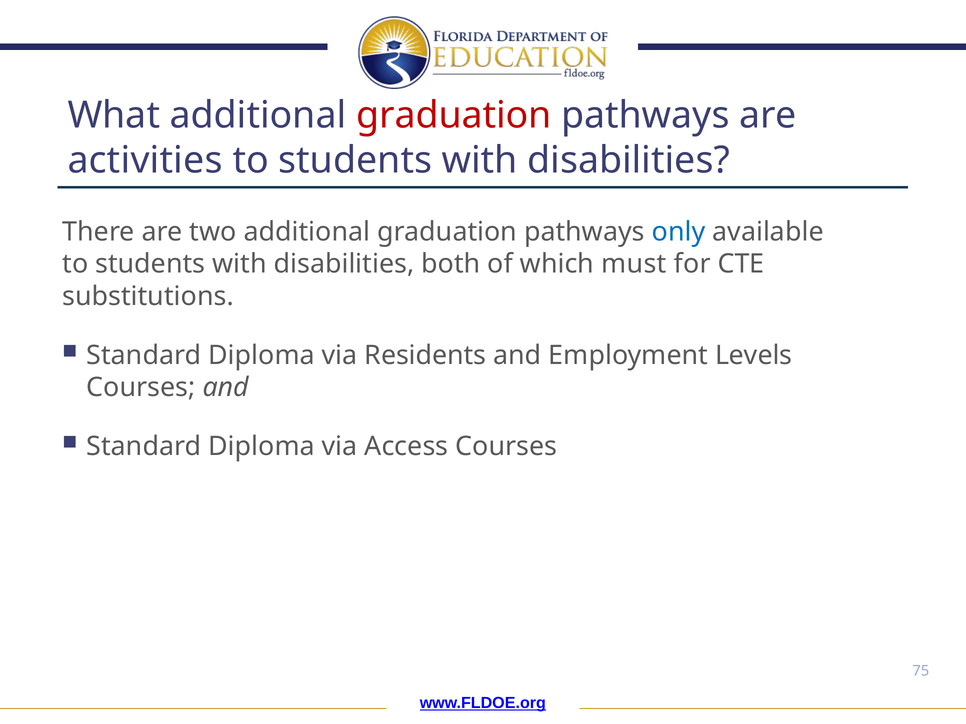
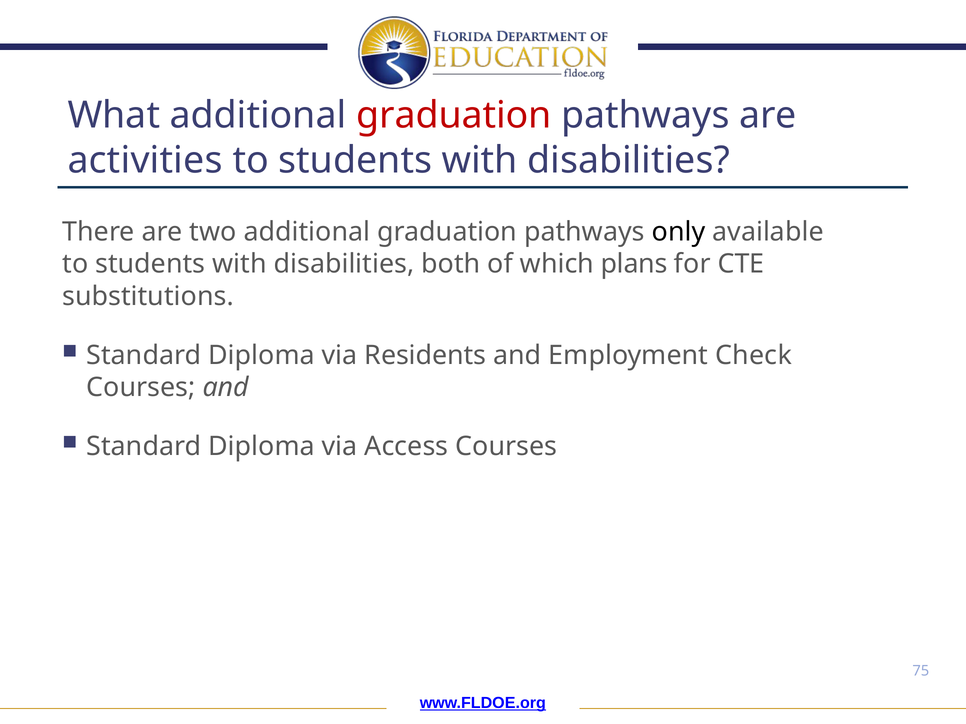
only colour: blue -> black
must: must -> plans
Levels: Levels -> Check
